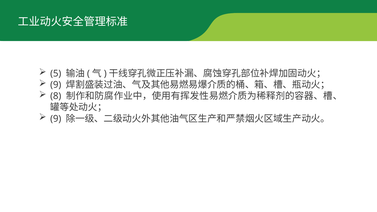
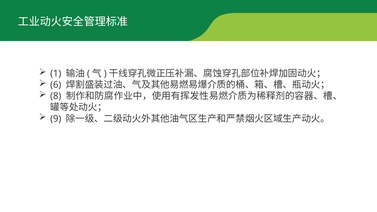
5: 5 -> 1
9 at (56, 85): 9 -> 6
